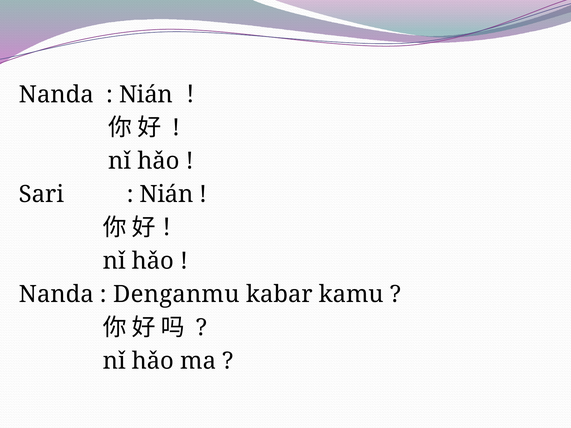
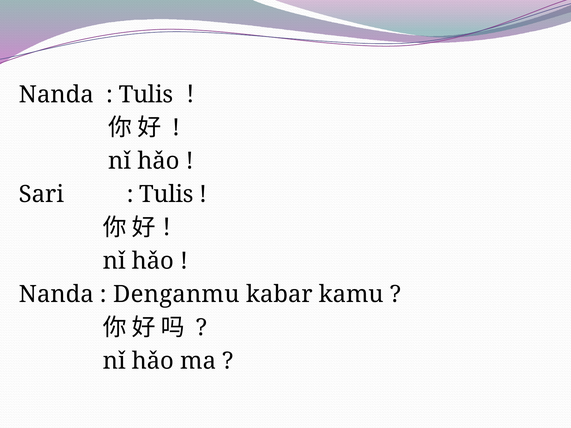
Nián at (146, 95): Nián -> Tulis
Nián at (166, 195): Nián -> Tulis
